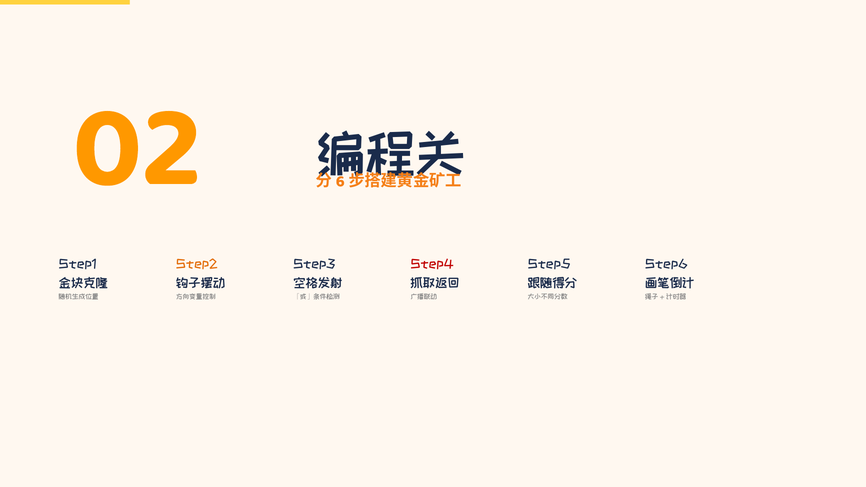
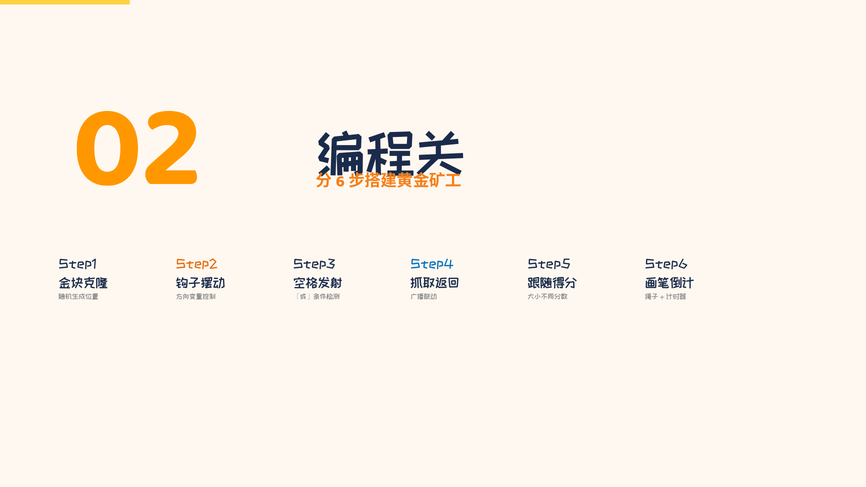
Step4 colour: red -> blue
